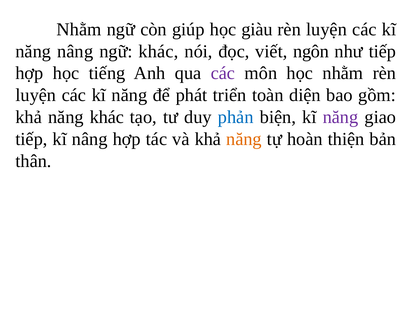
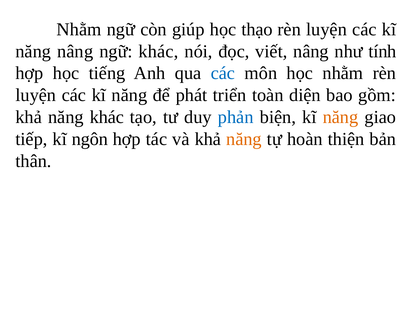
giàu: giàu -> thạo
viết ngôn: ngôn -> nâng
như tiếp: tiếp -> tính
các at (223, 73) colour: purple -> blue
năng at (341, 117) colour: purple -> orange
kĩ nâng: nâng -> ngôn
